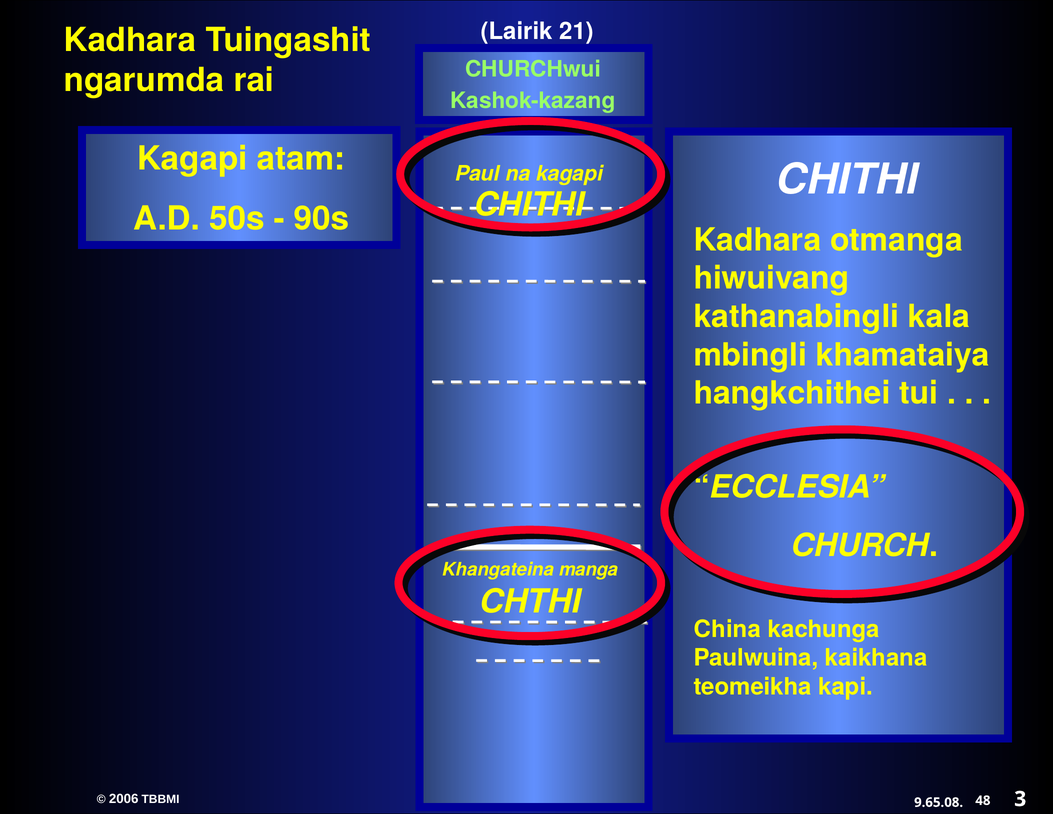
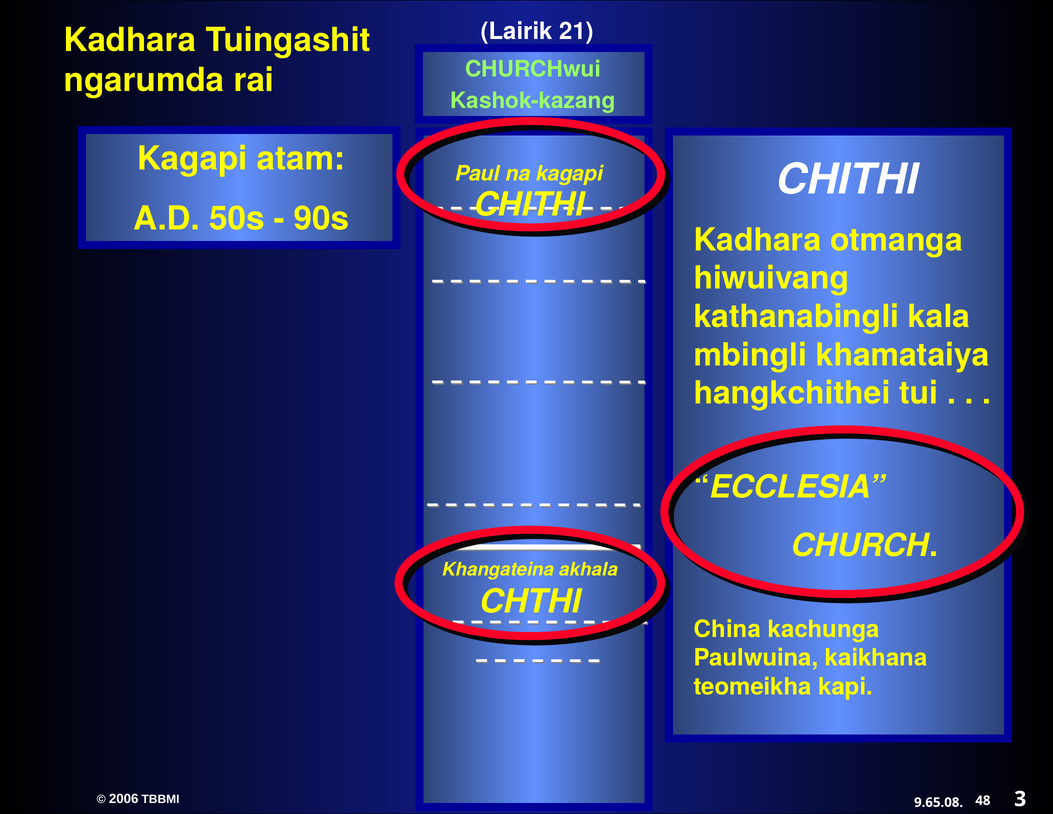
manga: manga -> akhala
